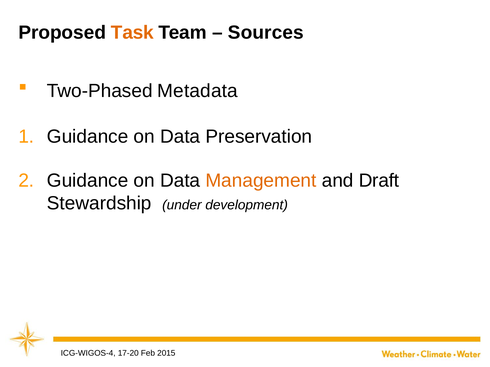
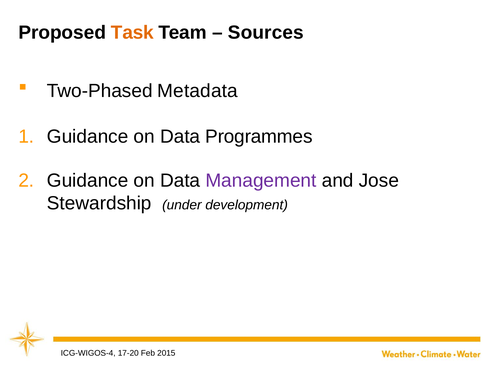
Preservation: Preservation -> Programmes
Management colour: orange -> purple
Draft: Draft -> Jose
